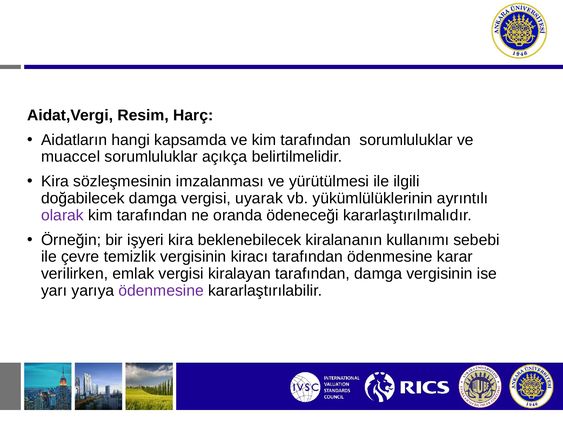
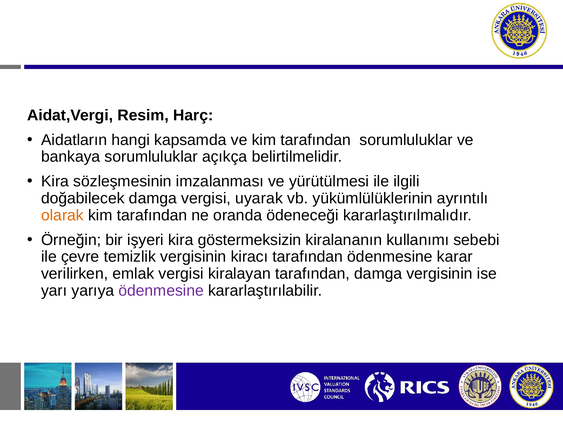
muaccel: muaccel -> bankaya
olarak colour: purple -> orange
beklenebilecek: beklenebilecek -> göstermeksizin
